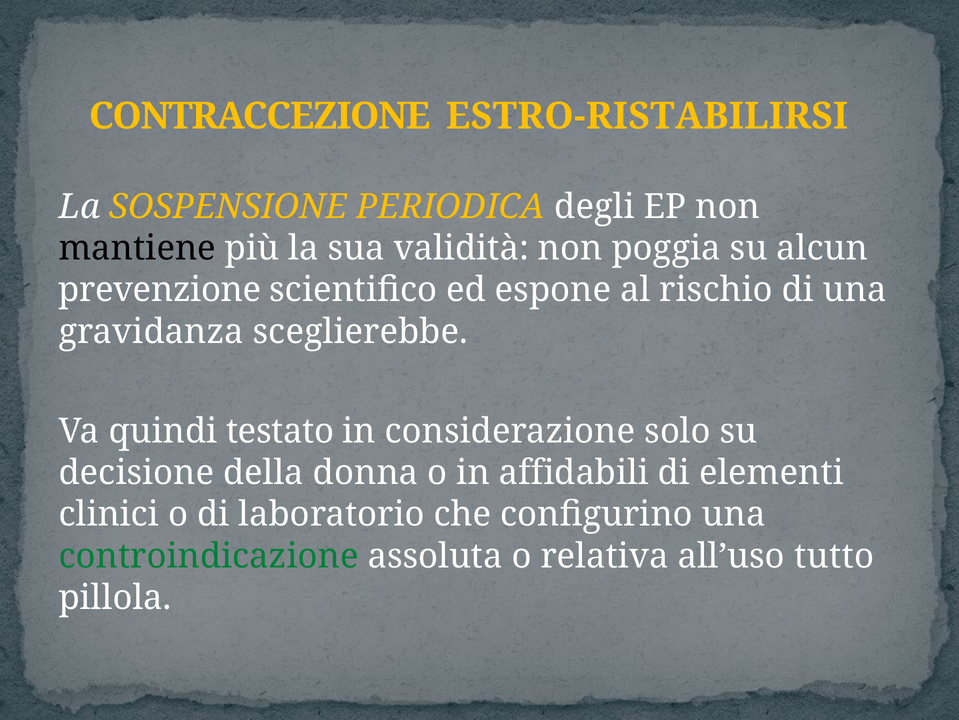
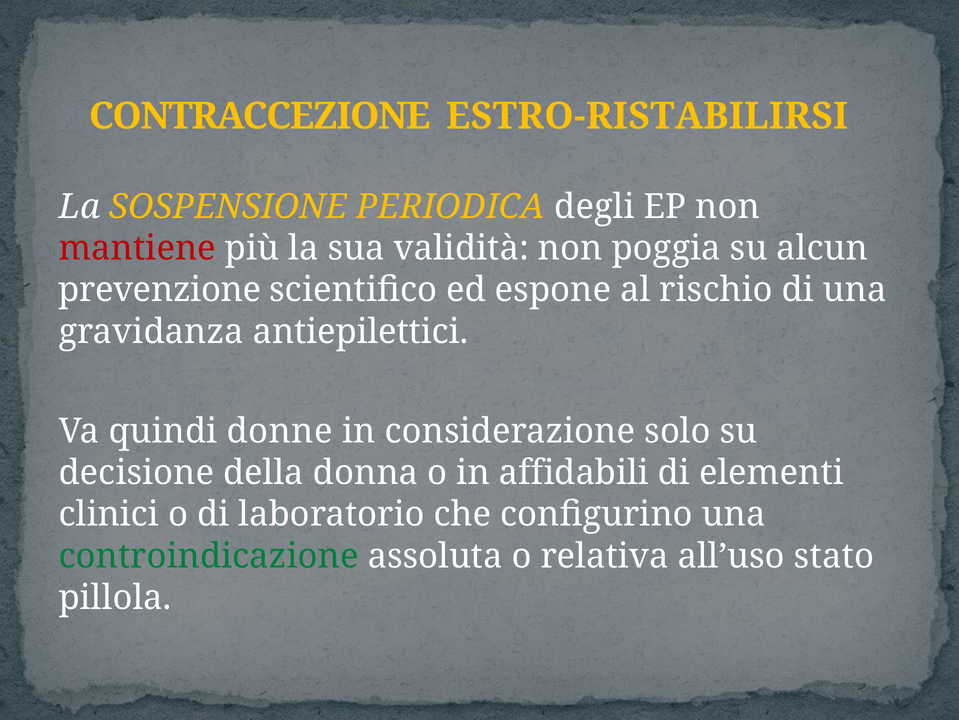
mantiene colour: black -> red
sceglierebbe: sceglierebbe -> antiepilettici
testato: testato -> donne
tutto: tutto -> stato
